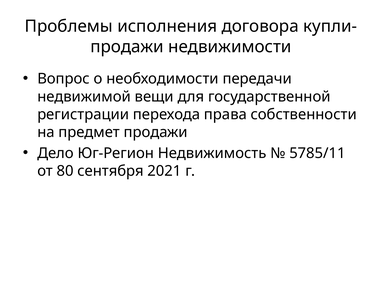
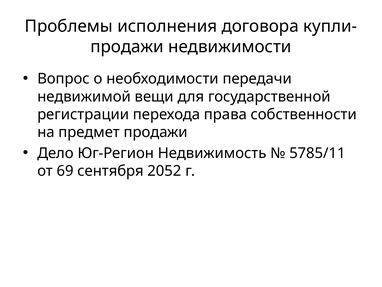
80: 80 -> 69
2021: 2021 -> 2052
